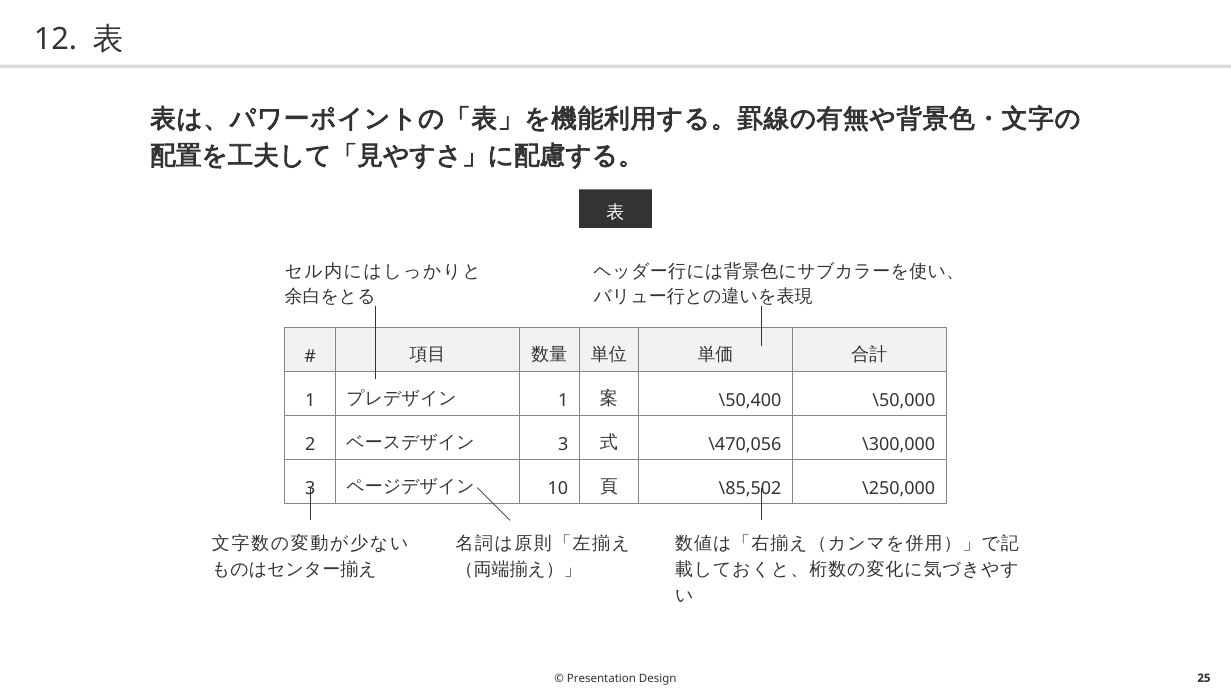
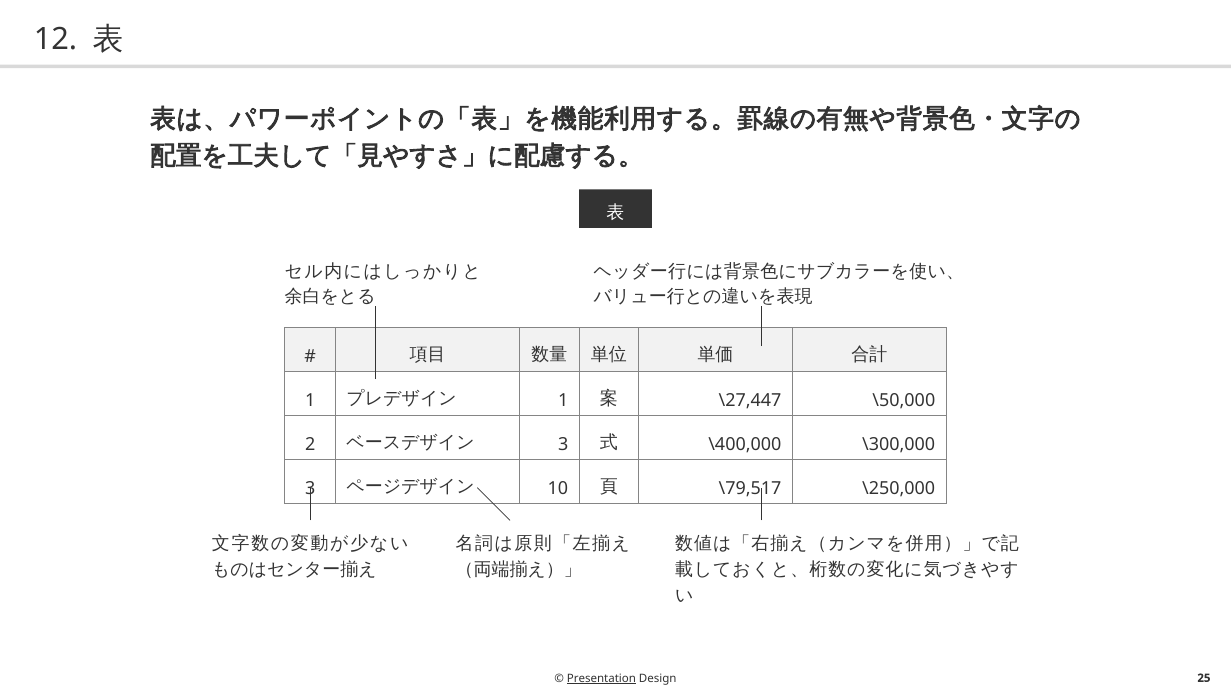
\50,400: \50,400 -> \27,447
\470,056: \470,056 -> \400,000
\85,502: \85,502 -> \79,517
Presentation underline: none -> present
